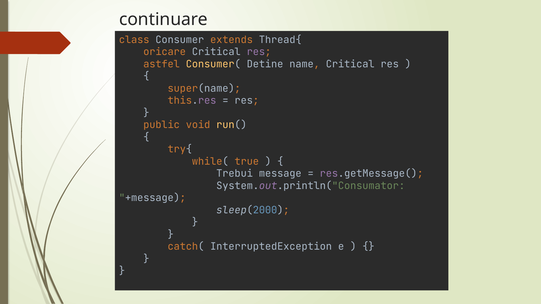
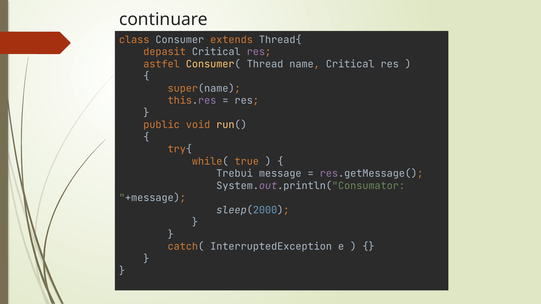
oricare: oricare -> depasit
Detine: Detine -> Thread
